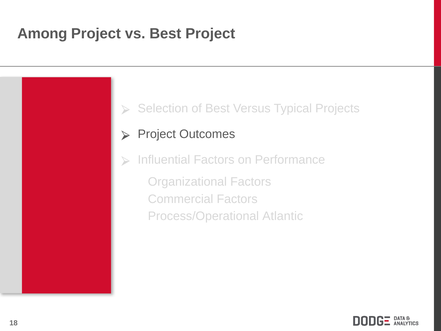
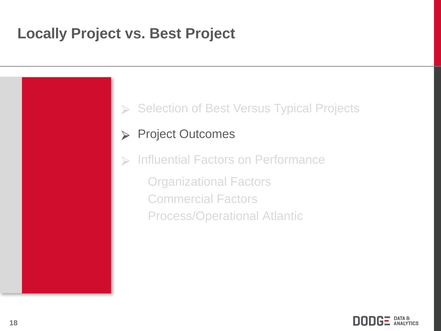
Among: Among -> Locally
